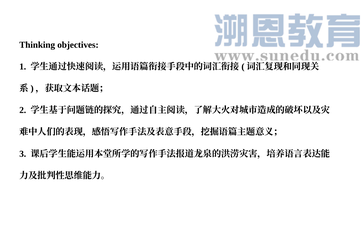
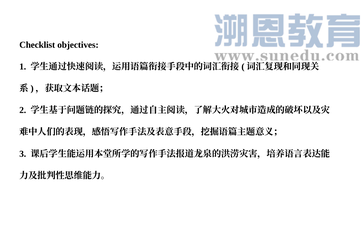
Thinking: Thinking -> Checklist
